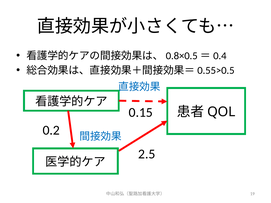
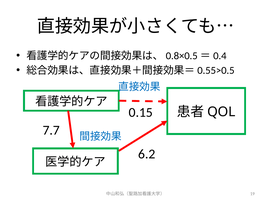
0.2: 0.2 -> 7.7
2.5: 2.5 -> 6.2
